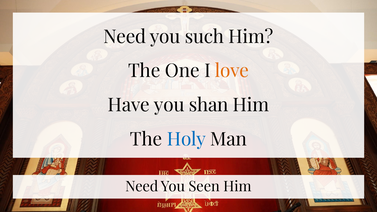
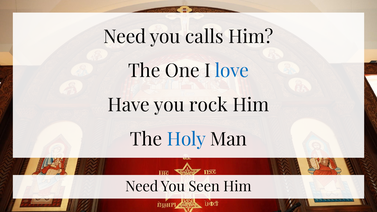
such: such -> calls
love colour: orange -> blue
shan: shan -> rock
